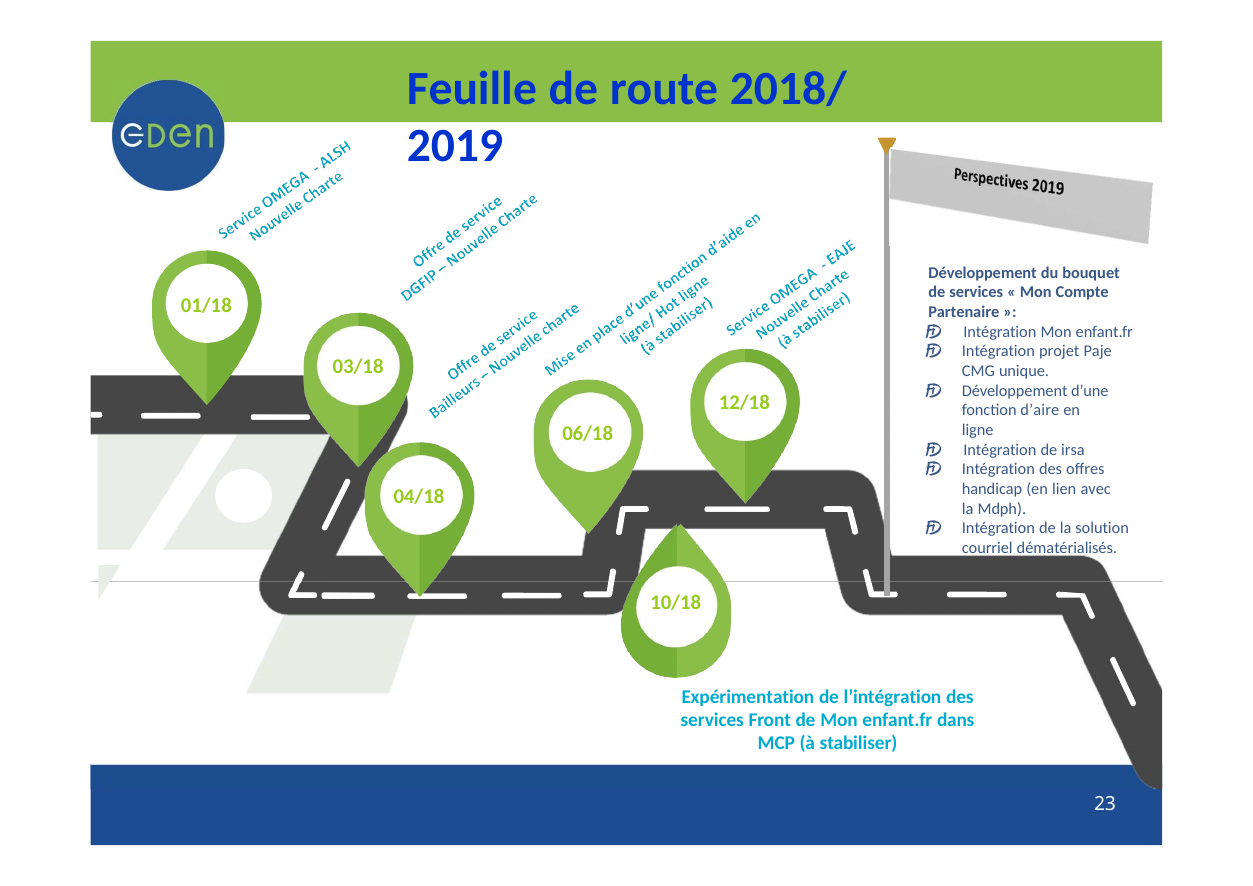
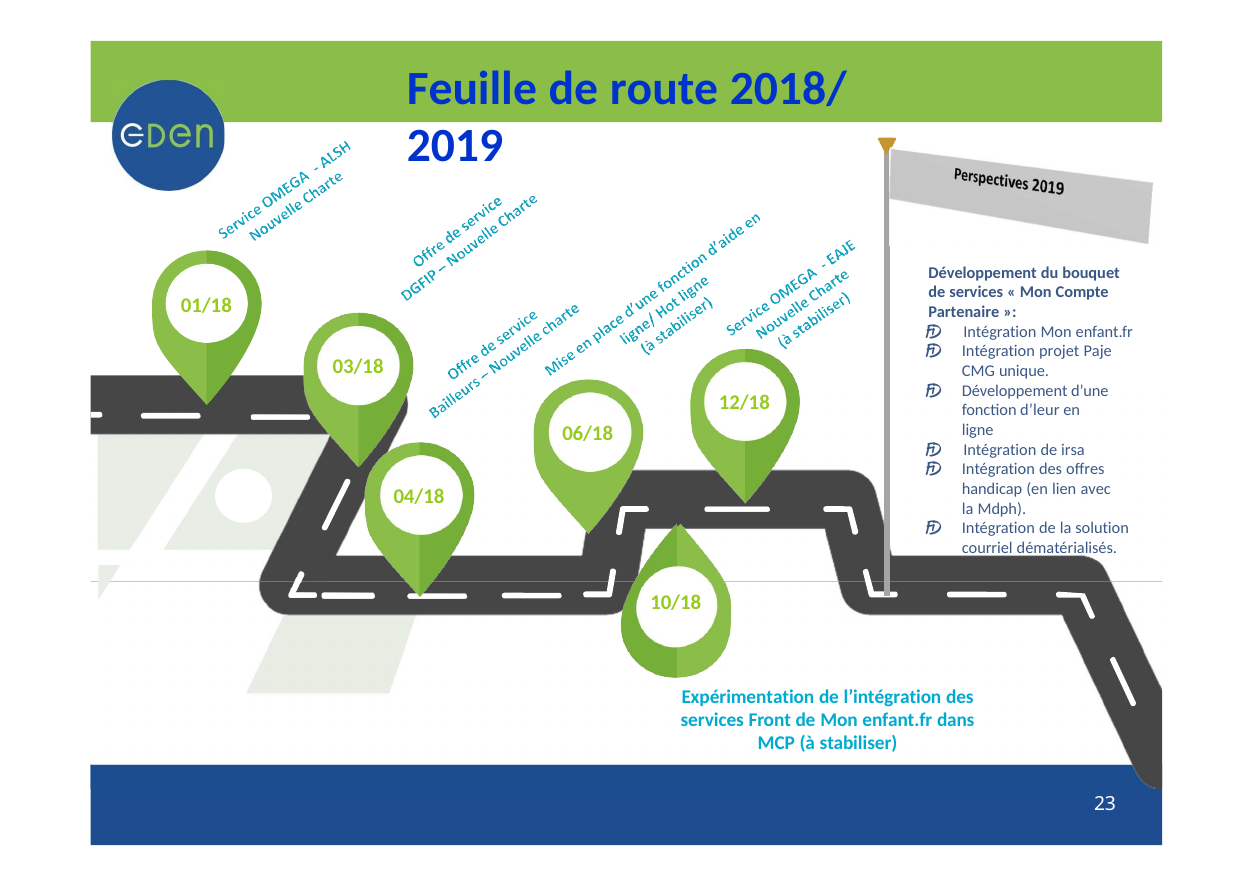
d’aire: d’aire -> d’leur
